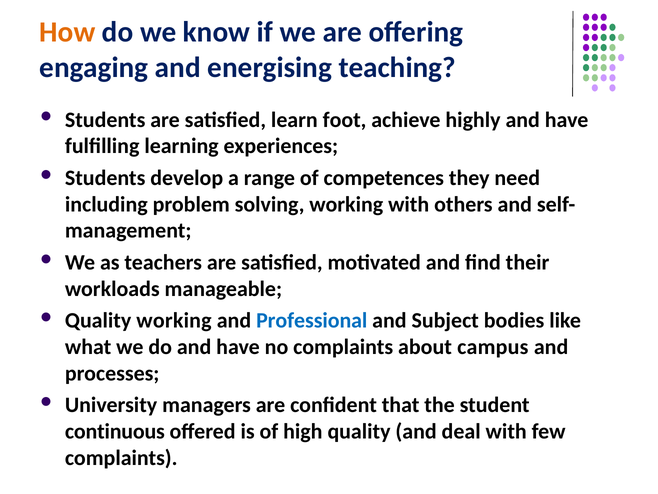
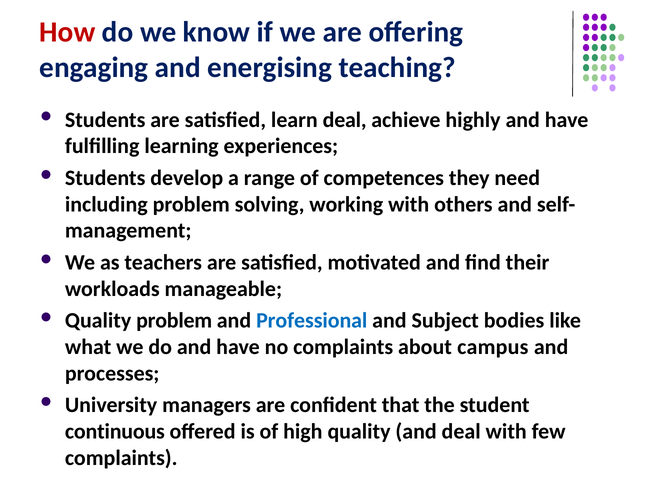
How colour: orange -> red
learn foot: foot -> deal
Quality working: working -> problem
